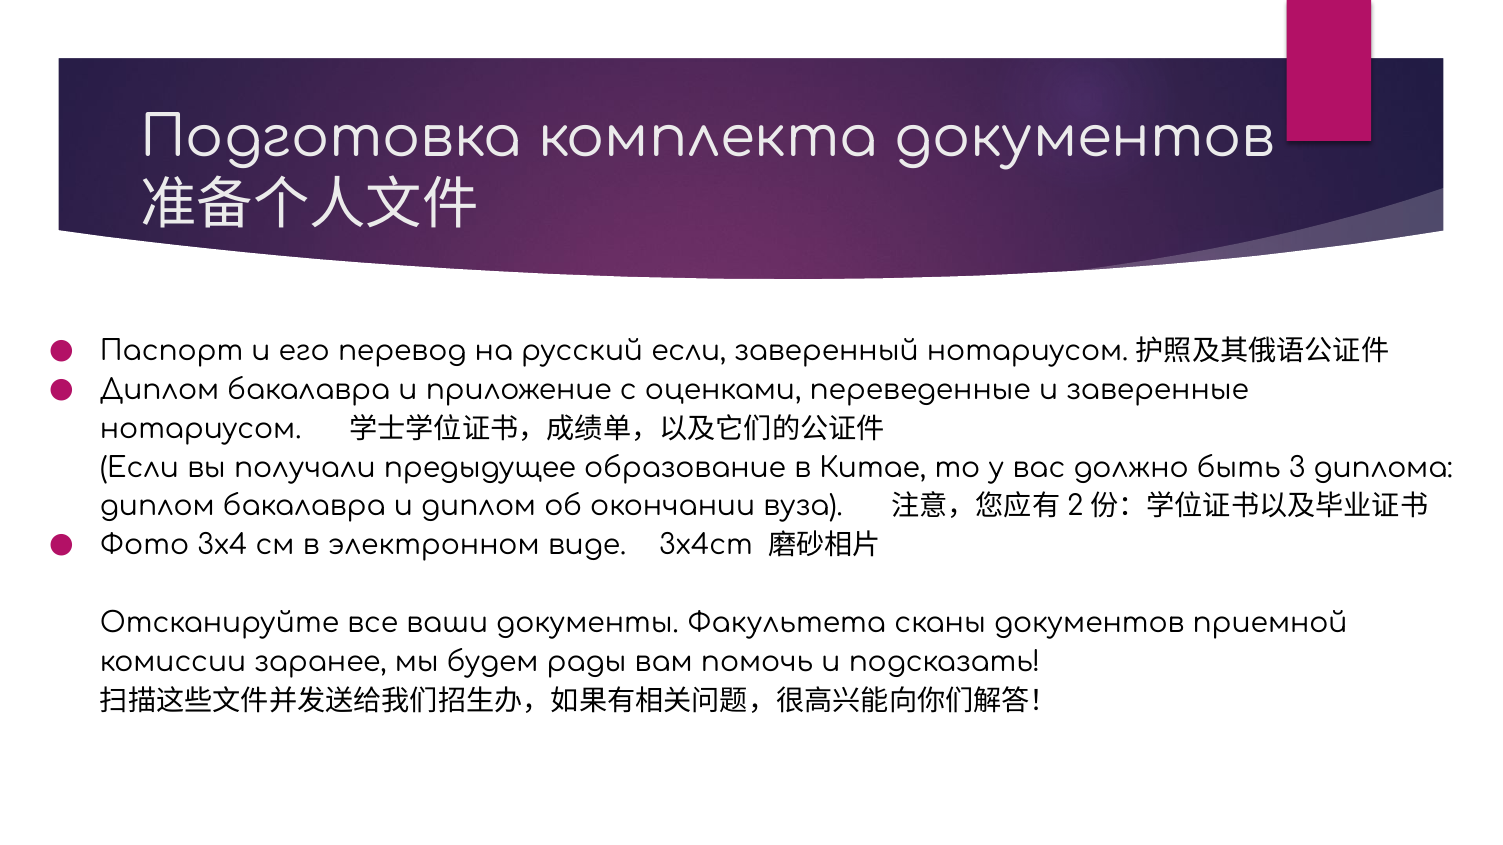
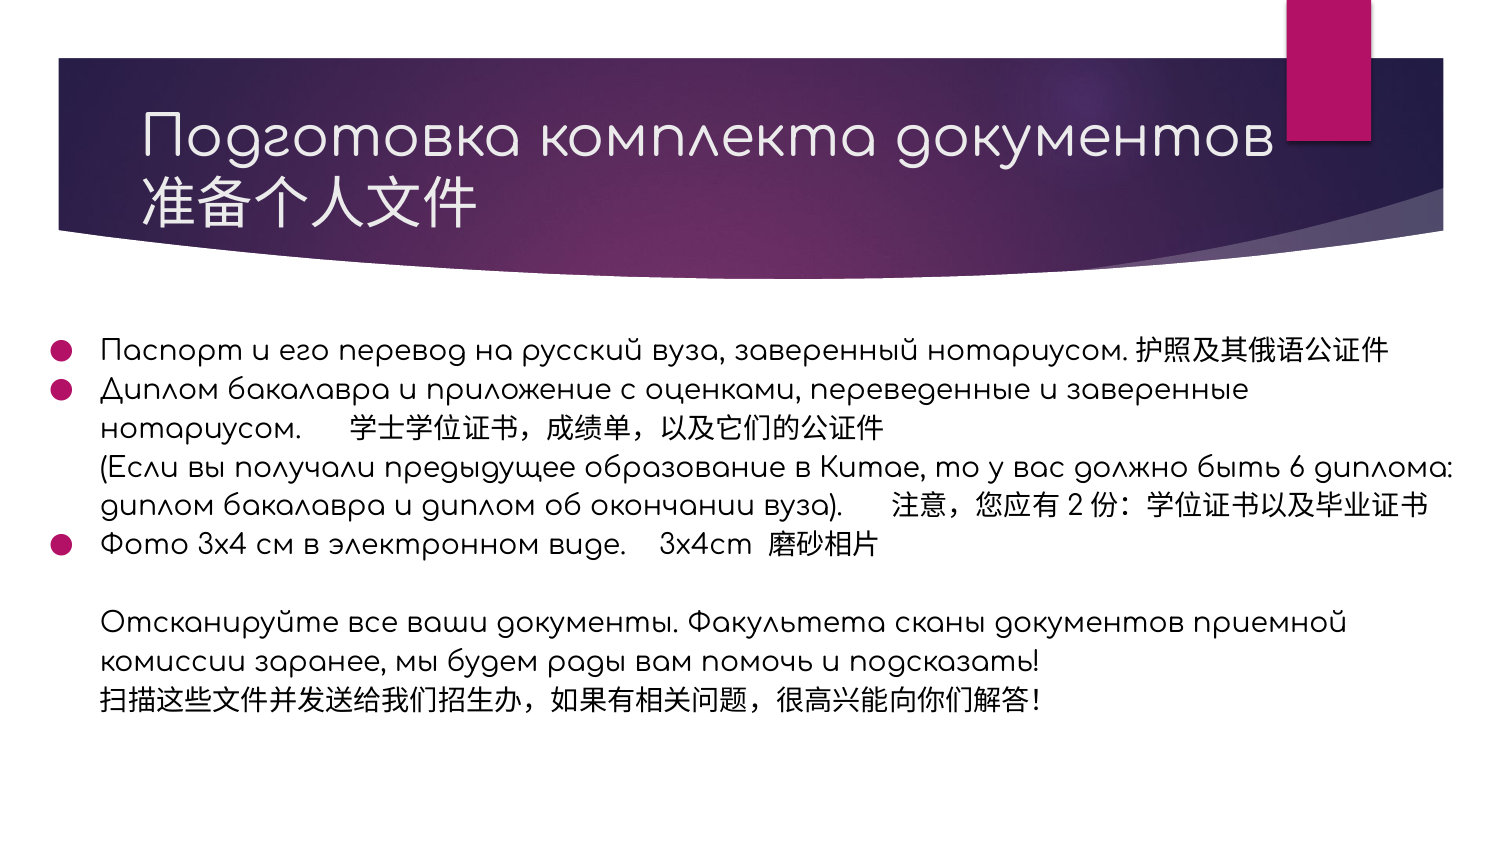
русский если: если -> вуза
3: 3 -> 6
